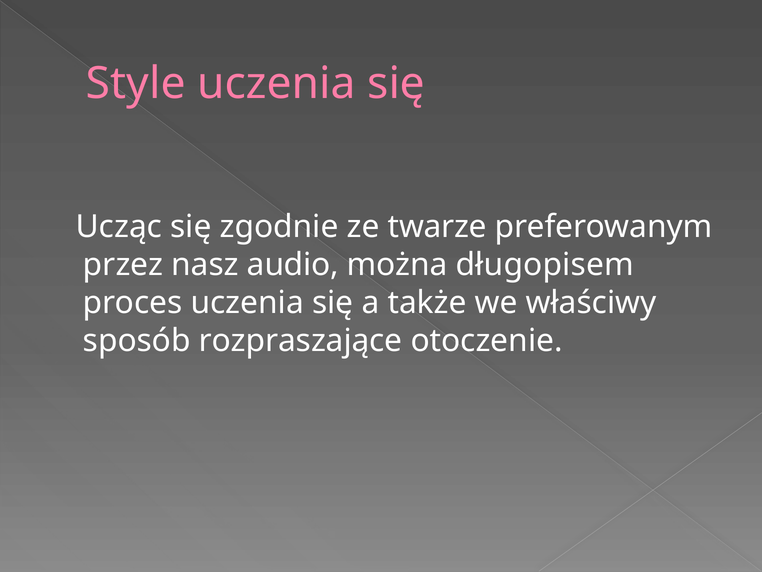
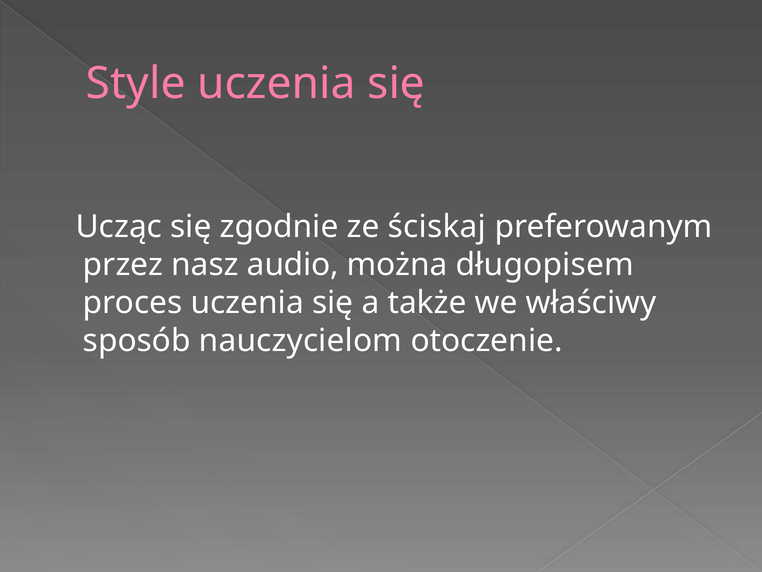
twarze: twarze -> ściskaj
rozpraszające: rozpraszające -> nauczycielom
